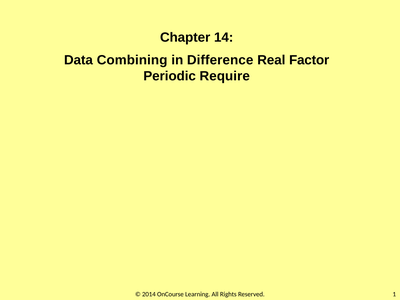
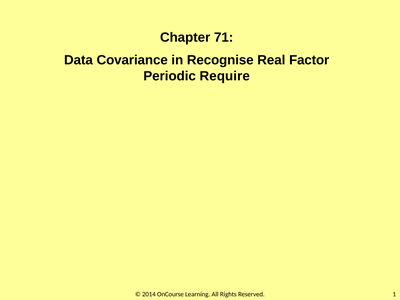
14: 14 -> 71
Combining: Combining -> Covariance
Difference: Difference -> Recognise
